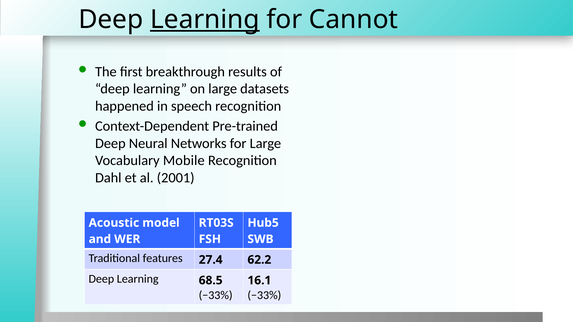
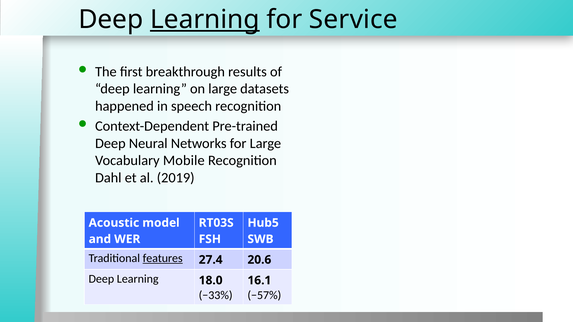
Cannot: Cannot -> Service
2001: 2001 -> 2019
features underline: none -> present
62.2: 62.2 -> 20.6
68.5: 68.5 -> 18.0
−33% at (264, 296): −33% -> −57%
